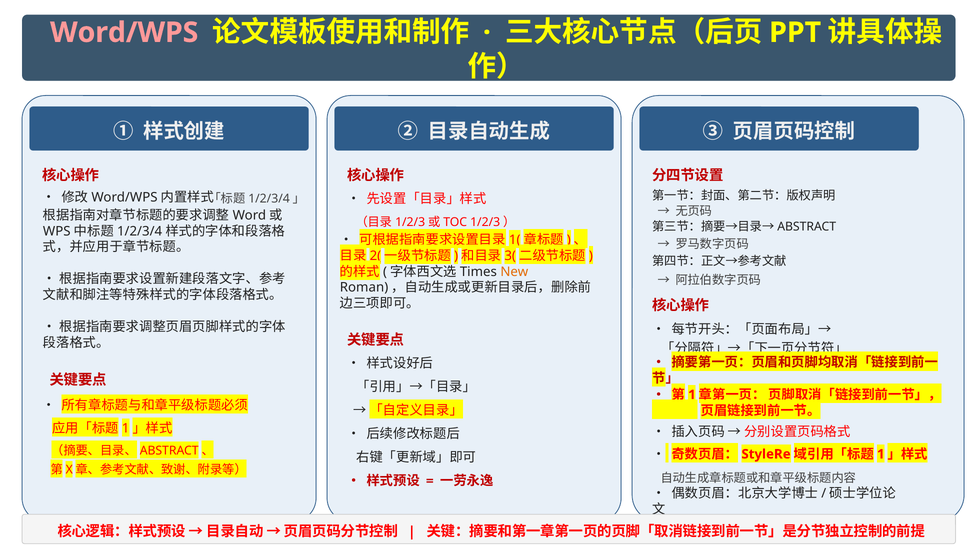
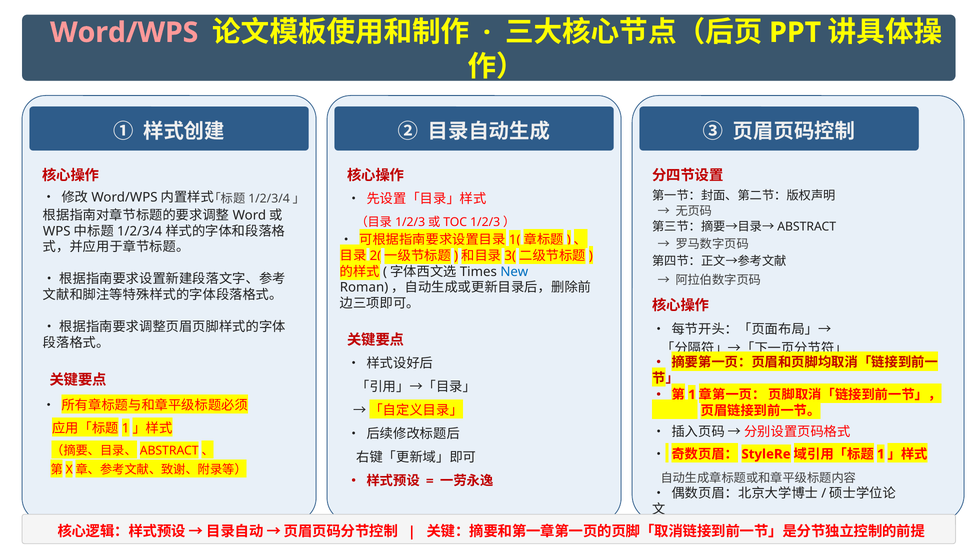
New colour: orange -> blue
